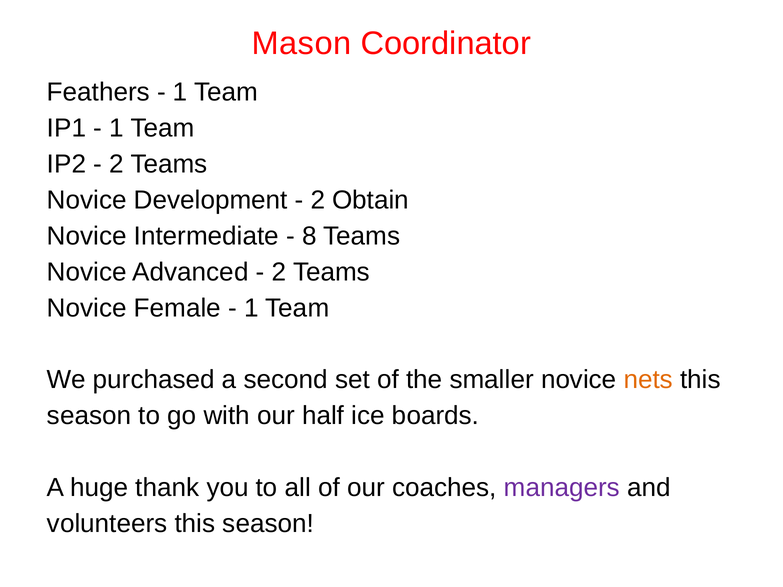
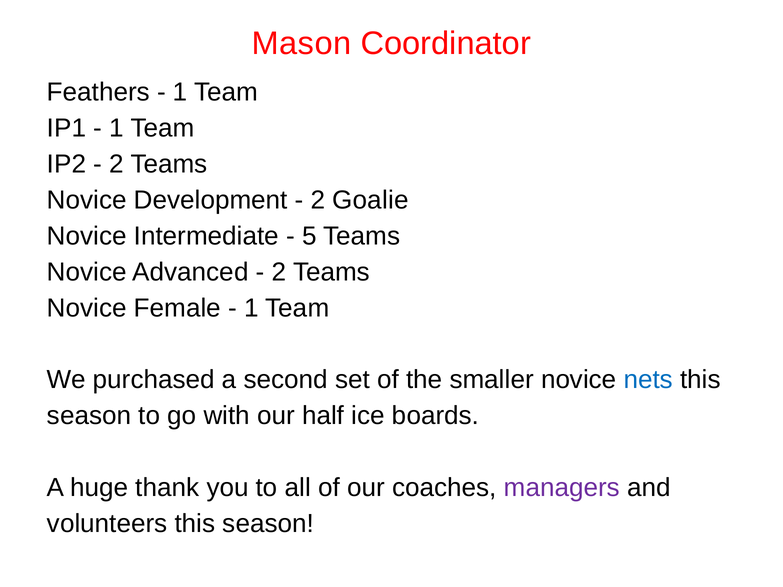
Obtain: Obtain -> Goalie
8: 8 -> 5
nets colour: orange -> blue
